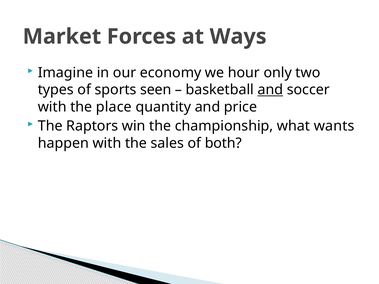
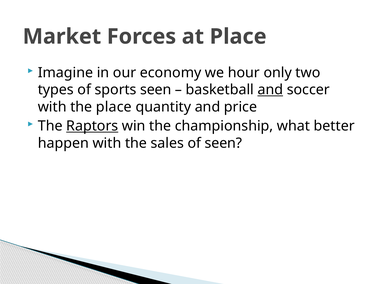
at Ways: Ways -> Place
Raptors underline: none -> present
wants: wants -> better
of both: both -> seen
